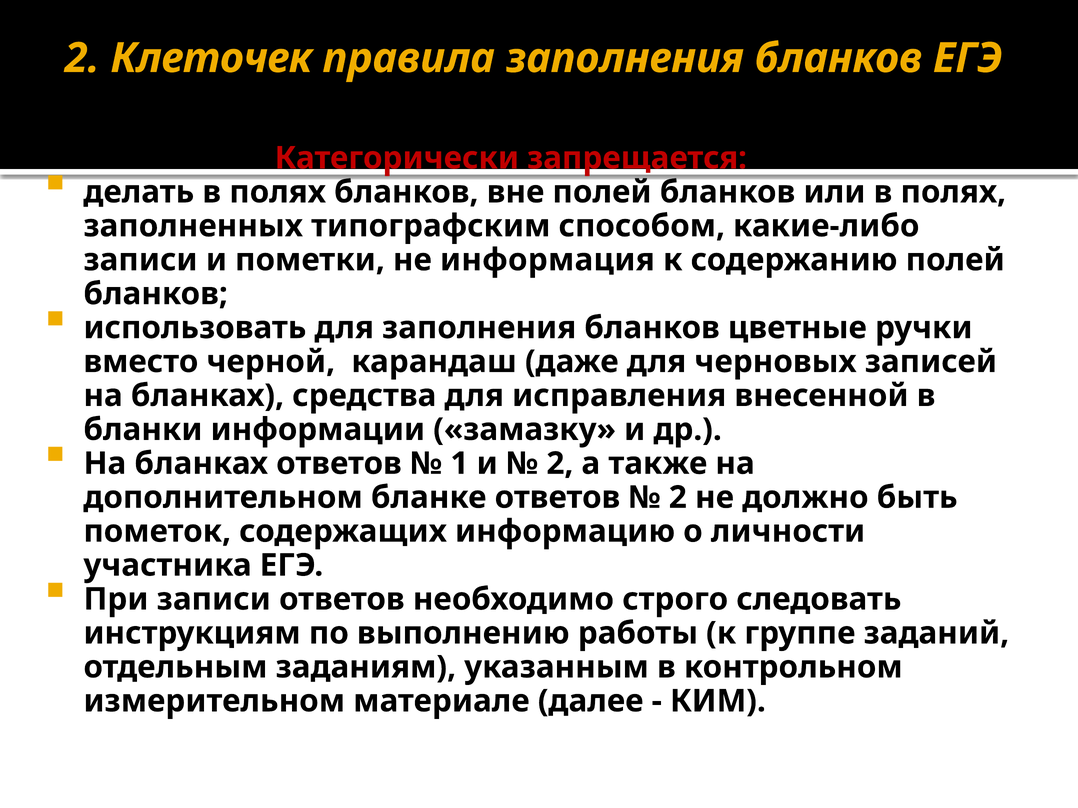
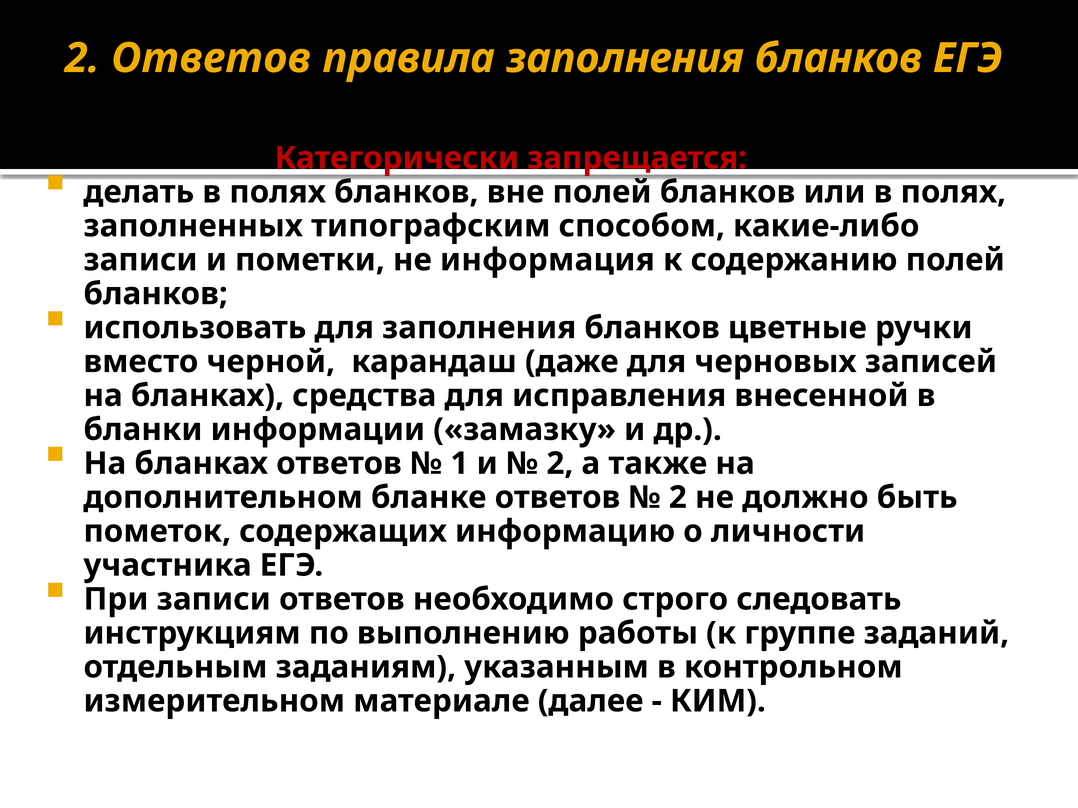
2 Клеточек: Клеточек -> Ответов
